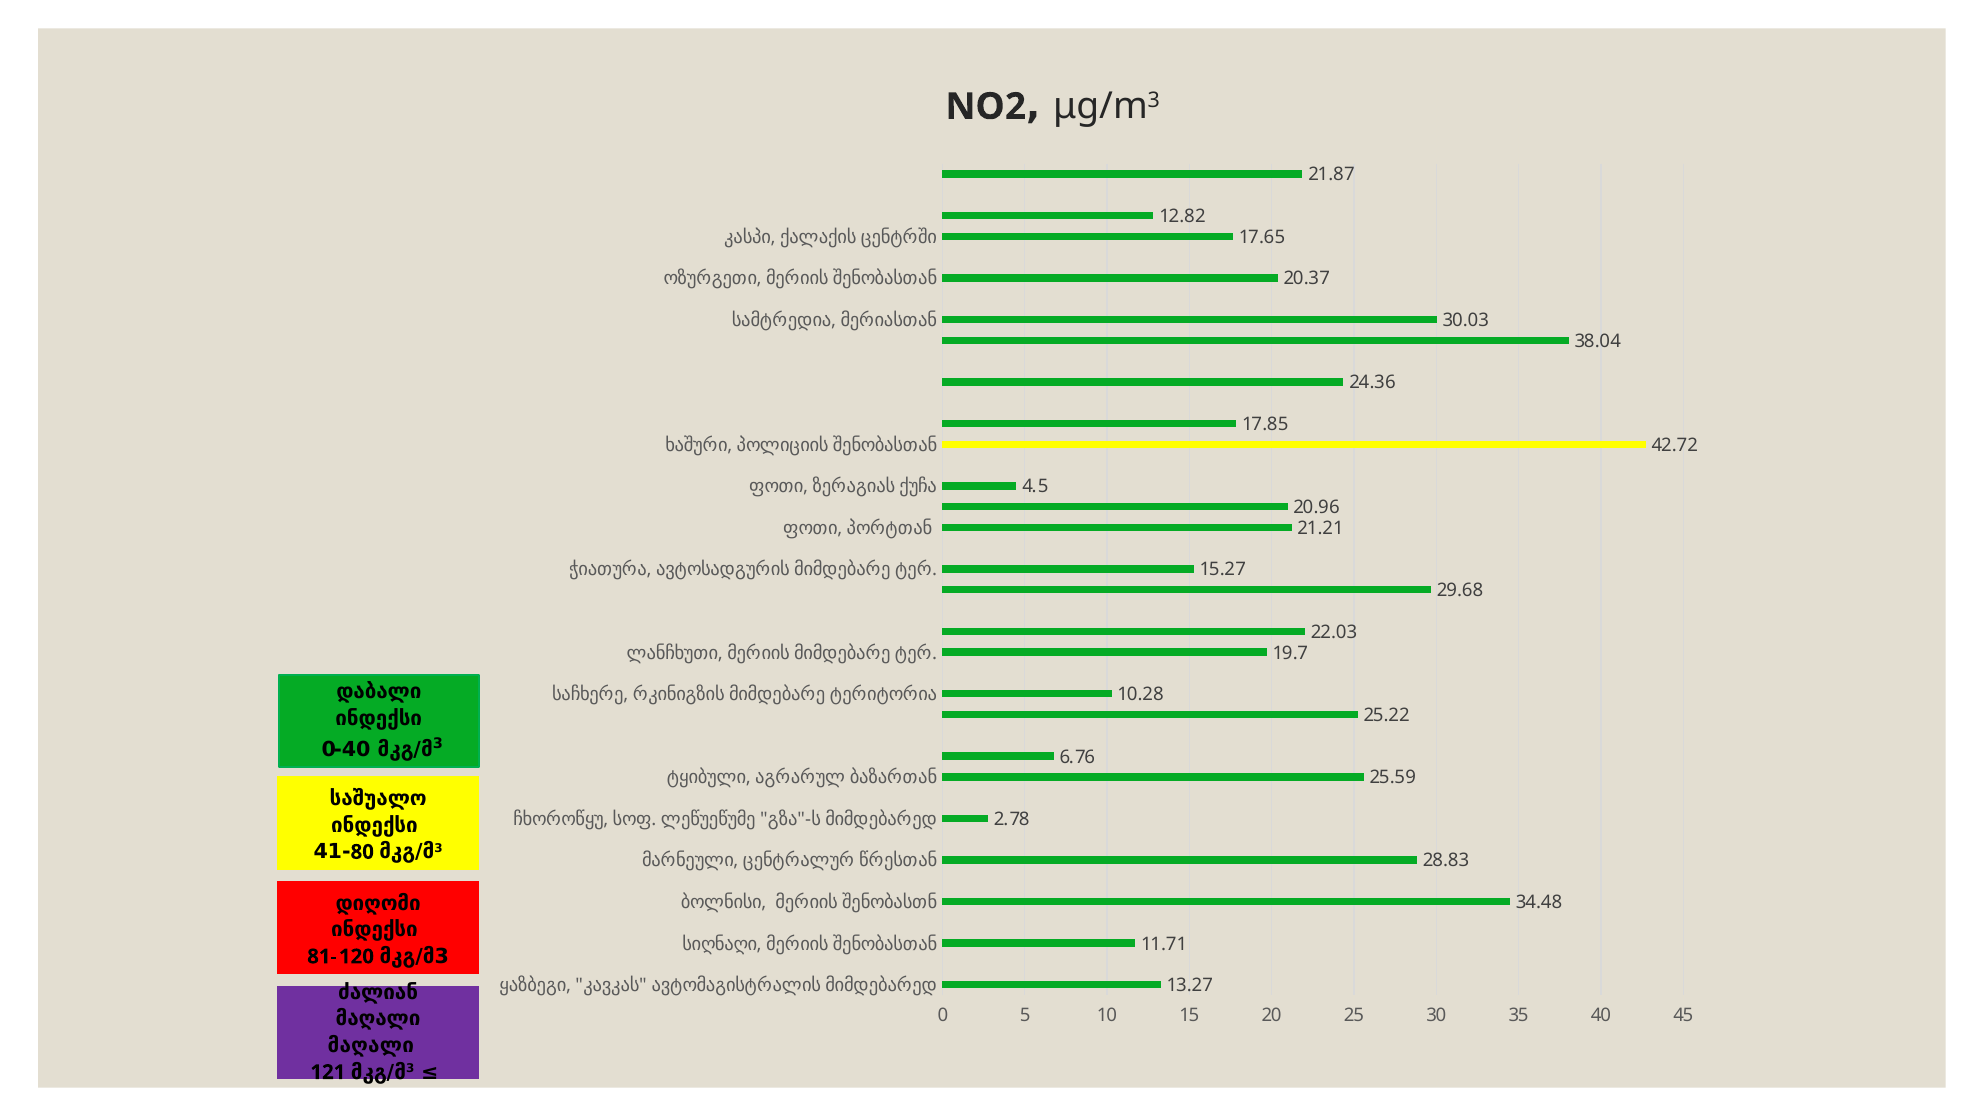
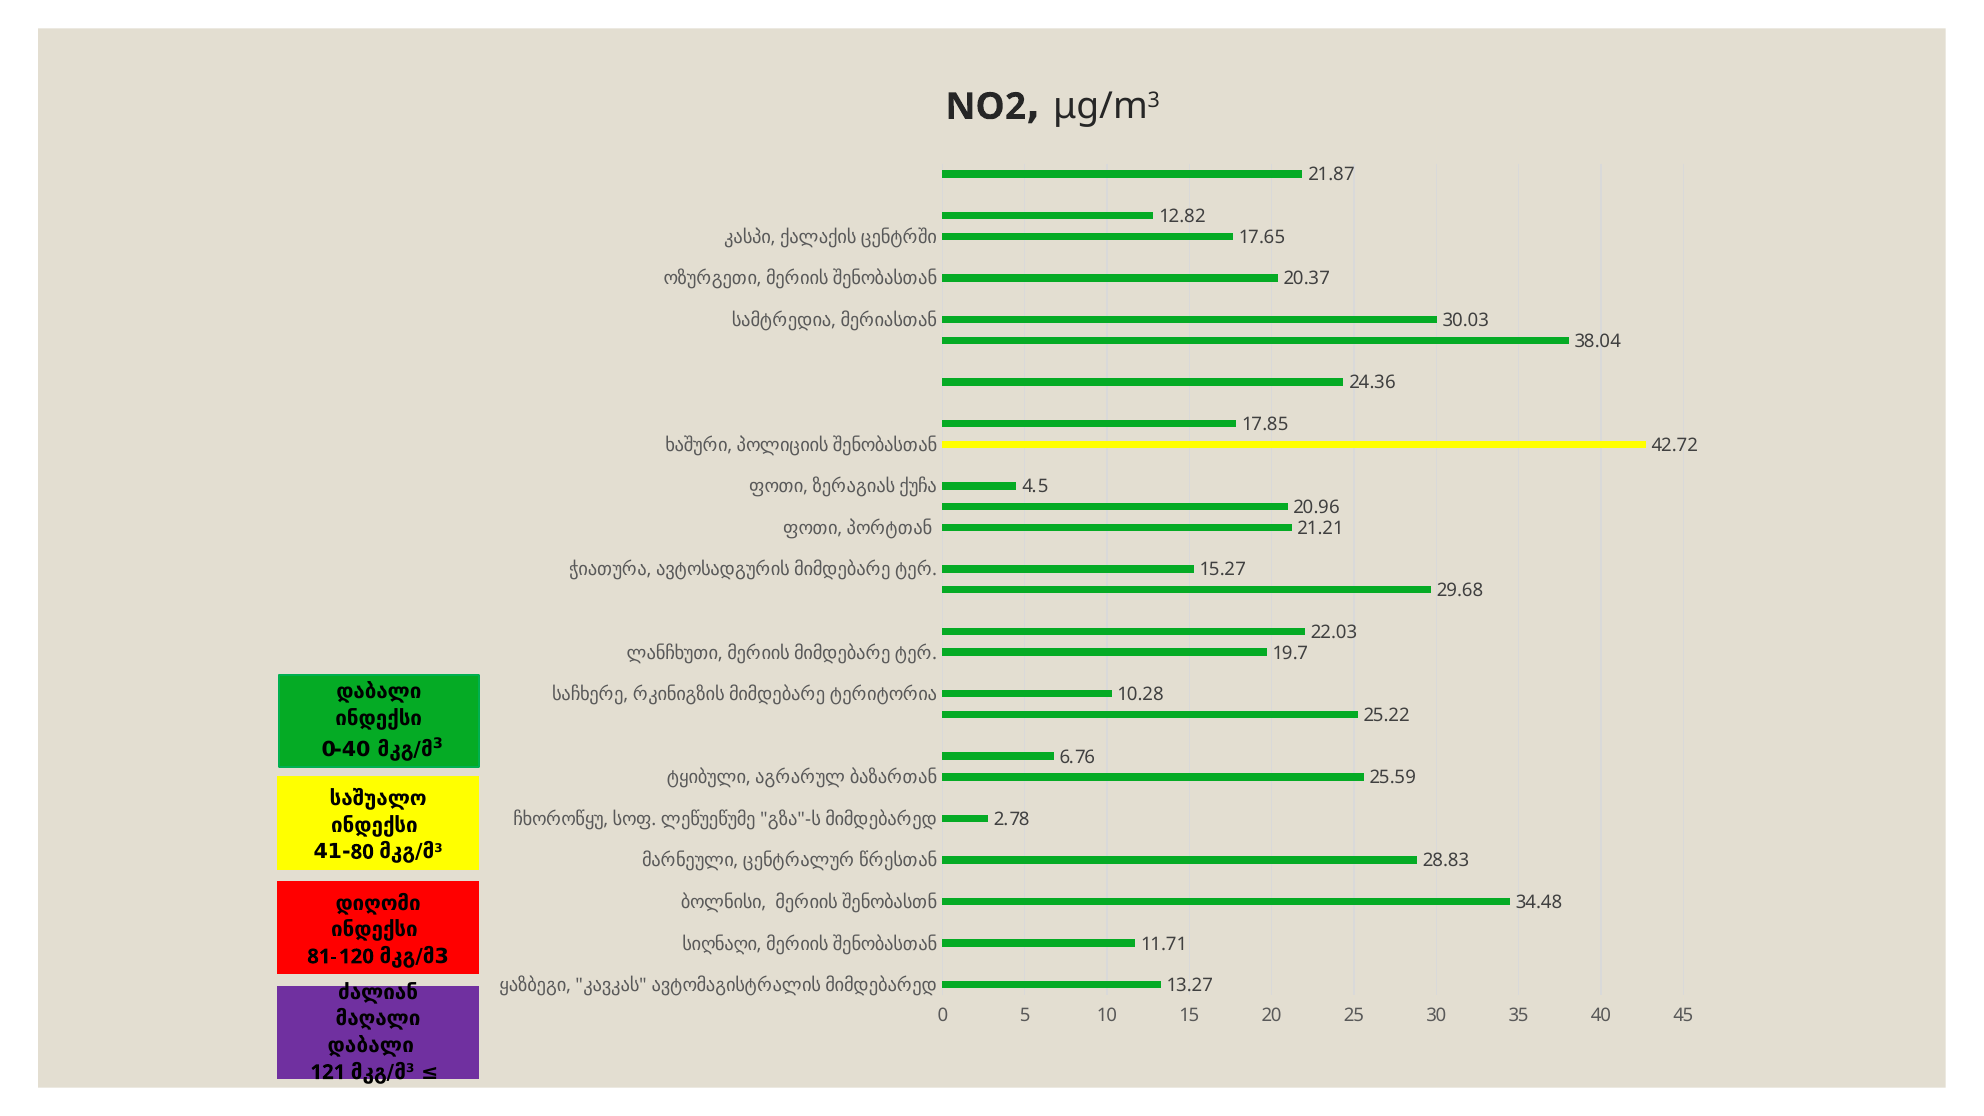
მაღალი at (371, 1046): მაღალი -> დაბალი
